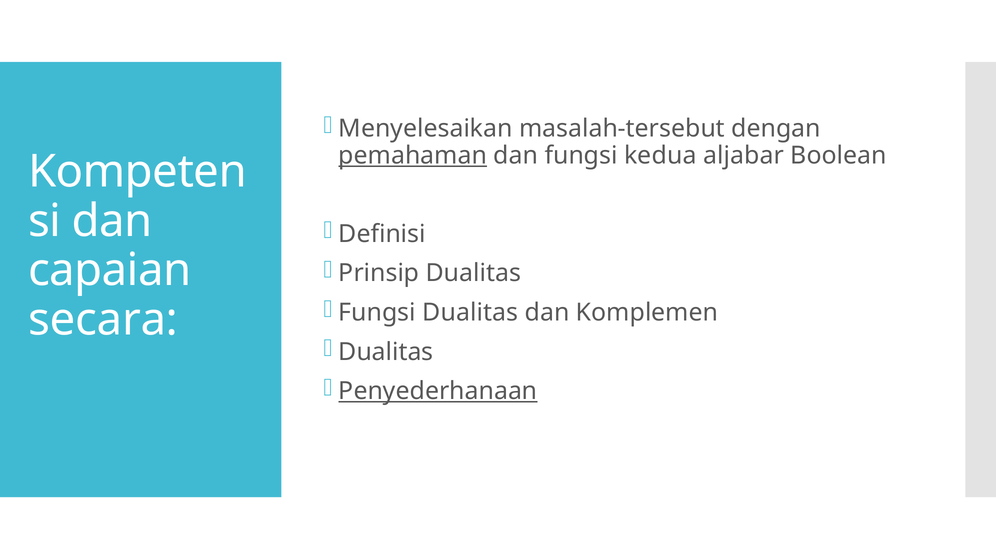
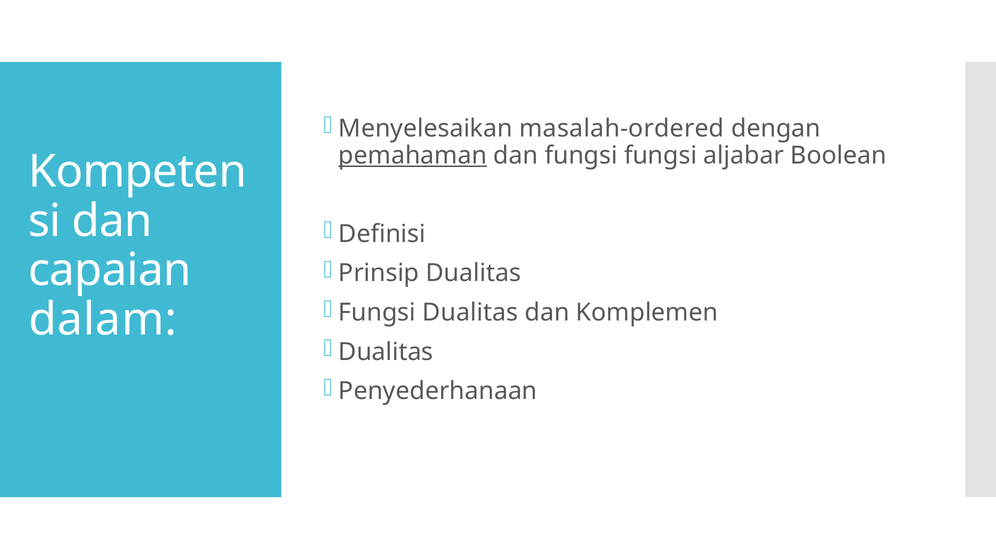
masalah-tersebut: masalah-tersebut -> masalah-ordered
fungsi kedua: kedua -> fungsi
secara: secara -> dalam
Penyederhanaan underline: present -> none
